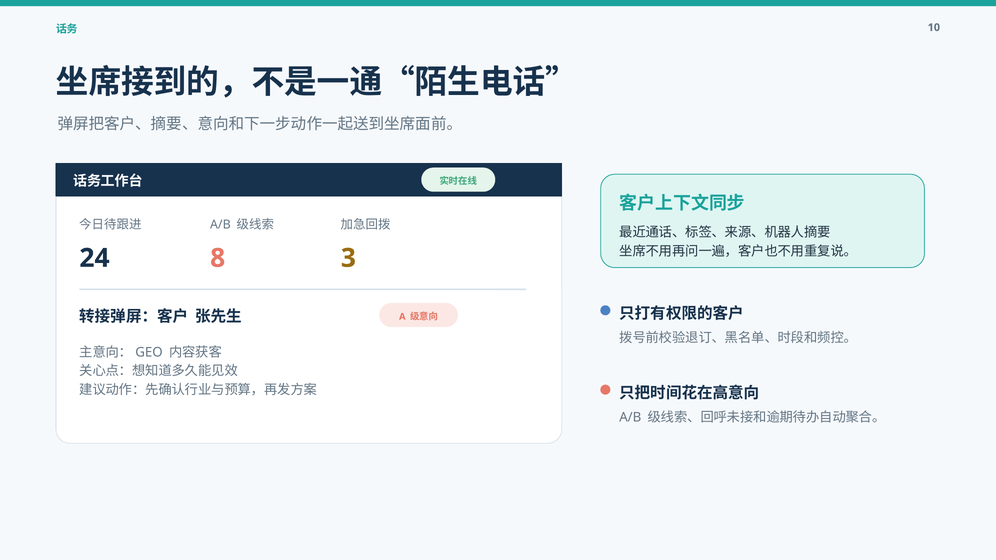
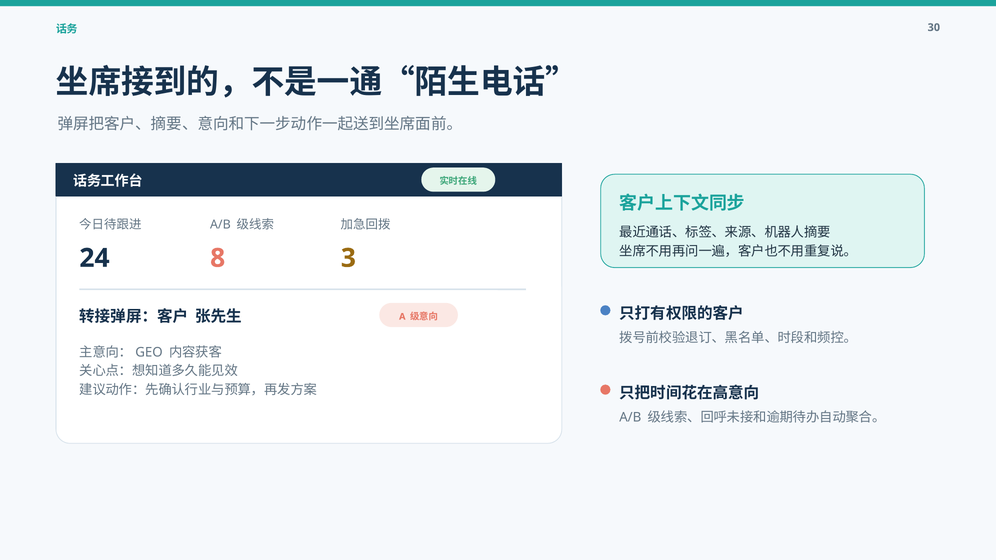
10: 10 -> 30
